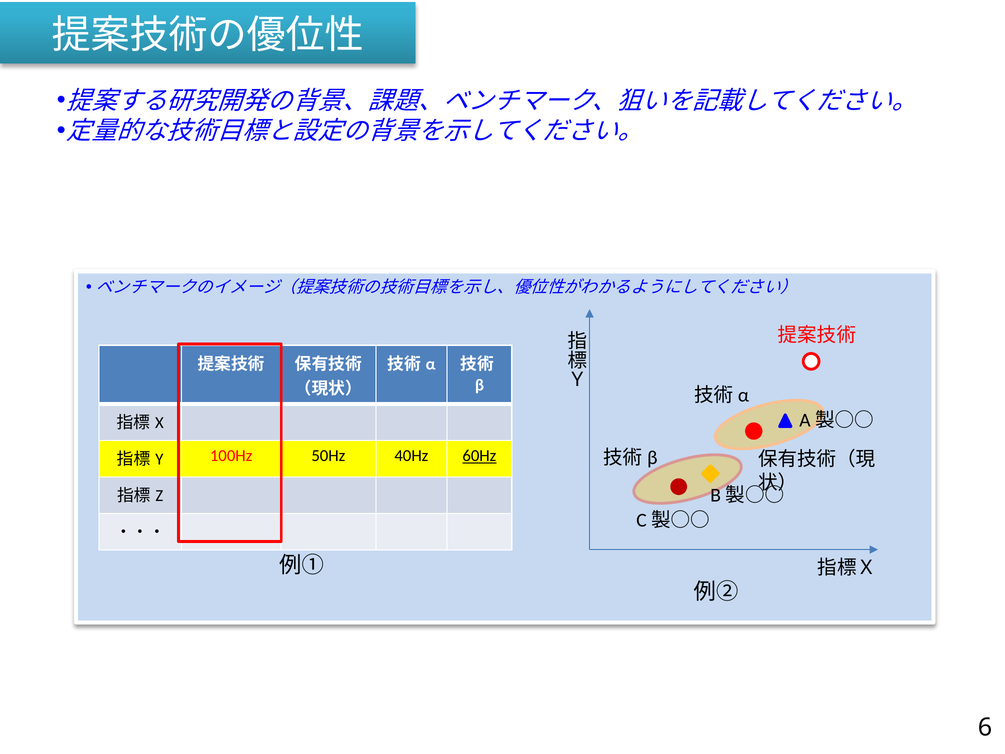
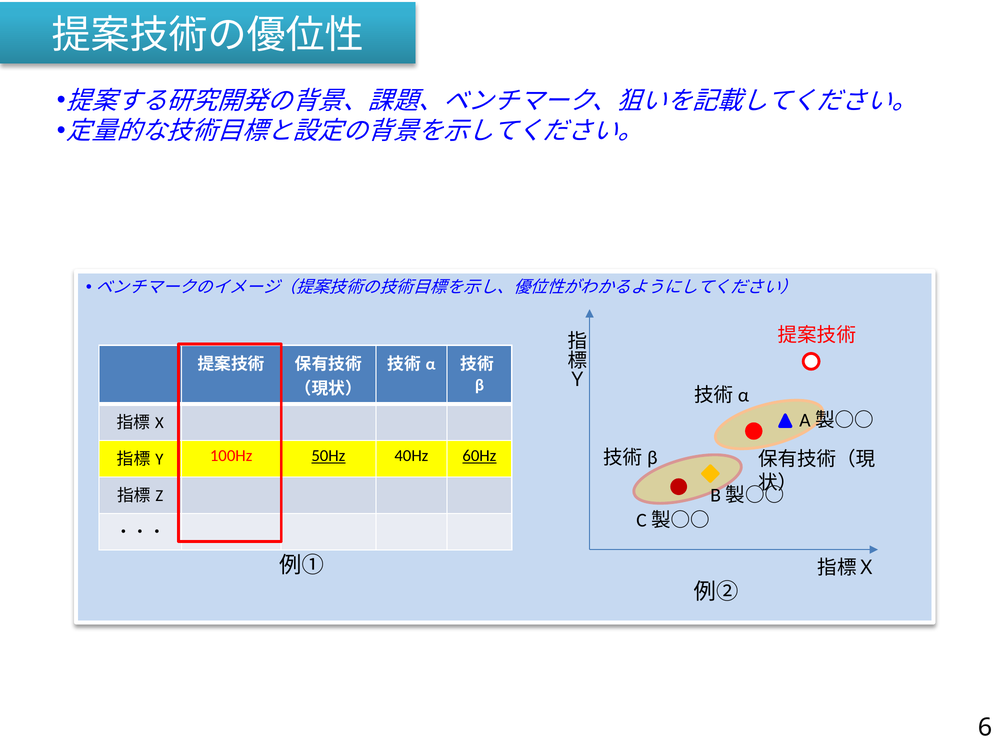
50Hz underline: none -> present
